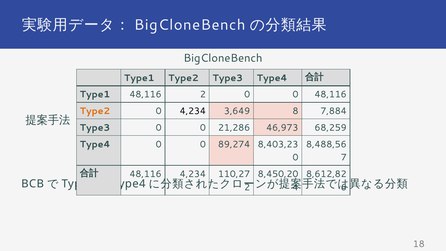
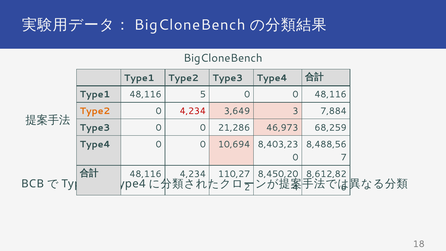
48,116 2: 2 -> 5
4,234 at (193, 111) colour: black -> red
8: 8 -> 3
89,274: 89,274 -> 10,694
